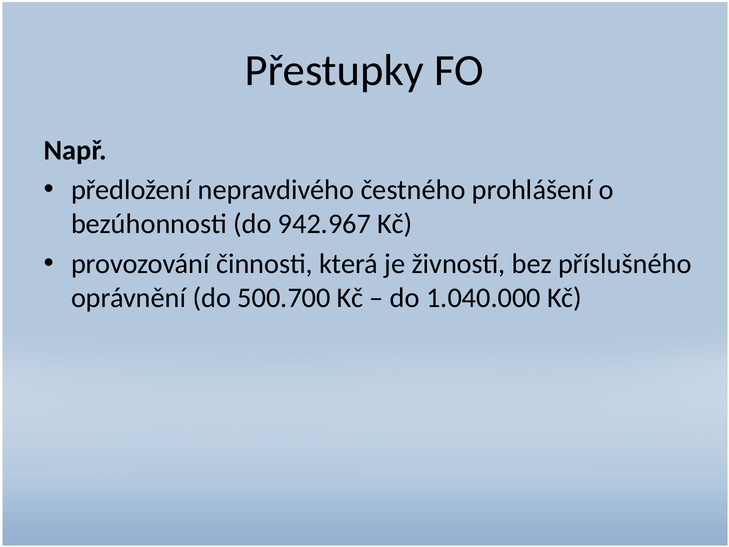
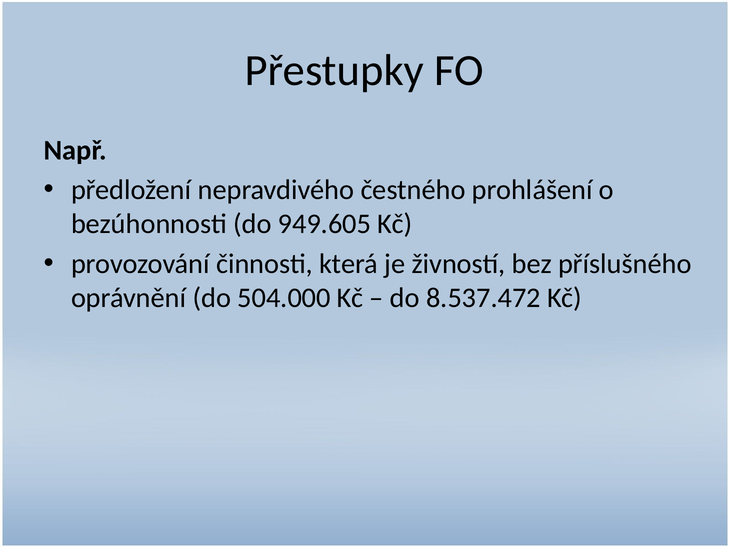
942.967: 942.967 -> 949.605
500.700: 500.700 -> 504.000
1.040.000: 1.040.000 -> 8.537.472
